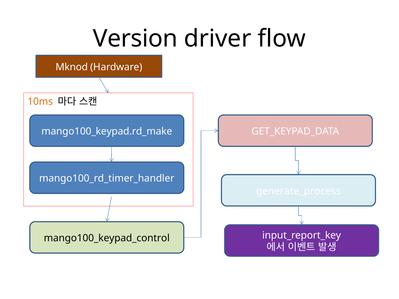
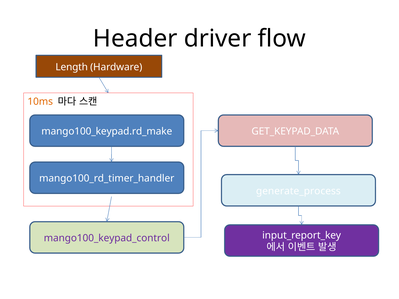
Version: Version -> Header
Mknod: Mknod -> Length
mango100_keypad_control colour: black -> purple
